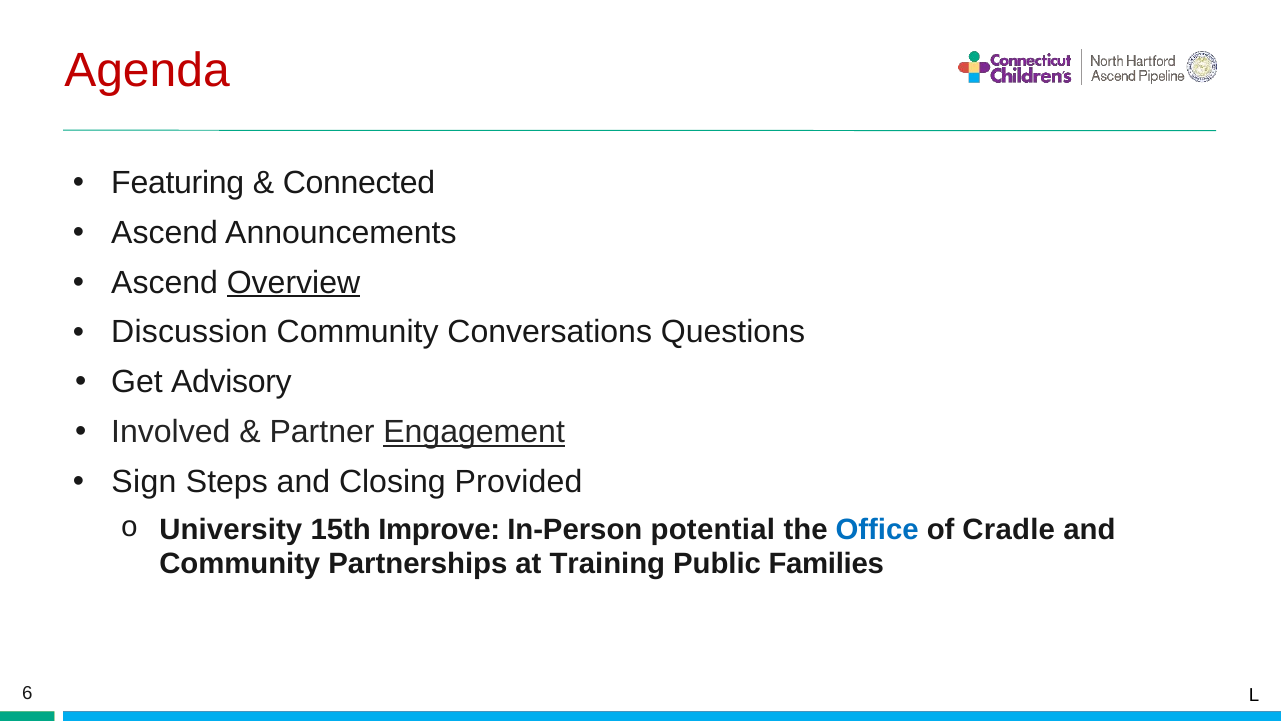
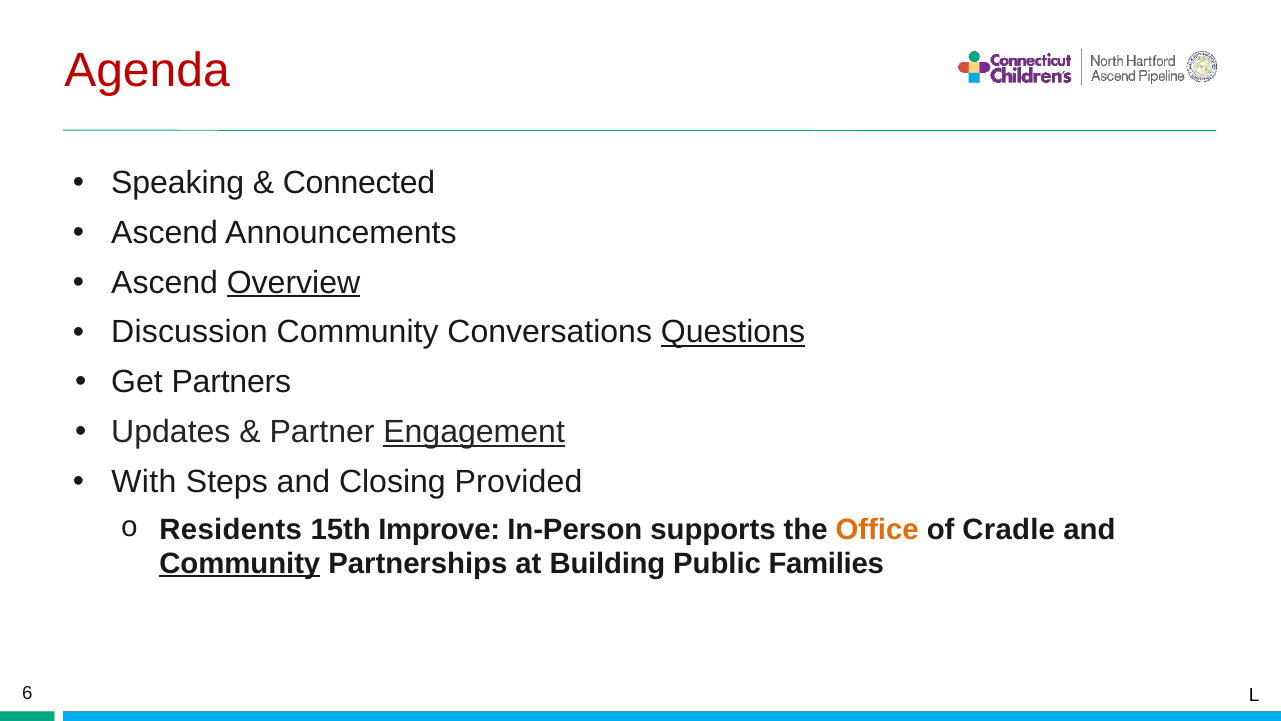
Featuring: Featuring -> Speaking
Questions underline: none -> present
Advisory: Advisory -> Partners
Involved: Involved -> Updates
Sign: Sign -> With
University: University -> Residents
potential: potential -> supports
Office colour: blue -> orange
Community at (240, 563) underline: none -> present
Training: Training -> Building
